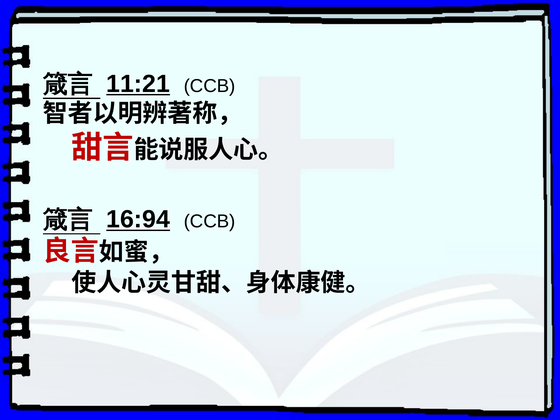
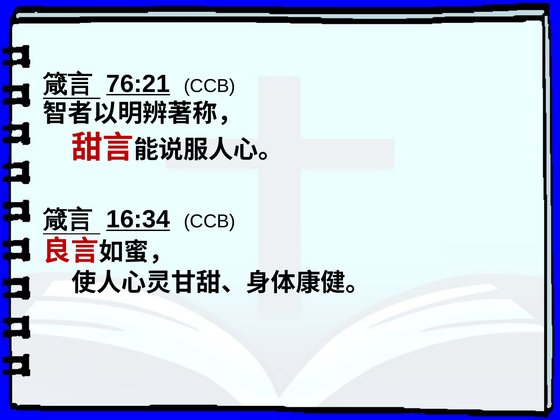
11:21: 11:21 -> 76:21
16:94: 16:94 -> 16:34
